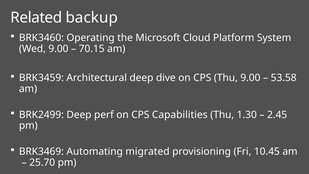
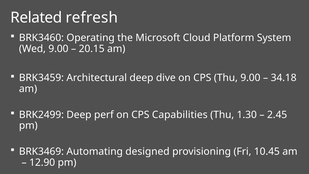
backup: backup -> refresh
70.15: 70.15 -> 20.15
53.58: 53.58 -> 34.18
migrated: migrated -> designed
25.70: 25.70 -> 12.90
